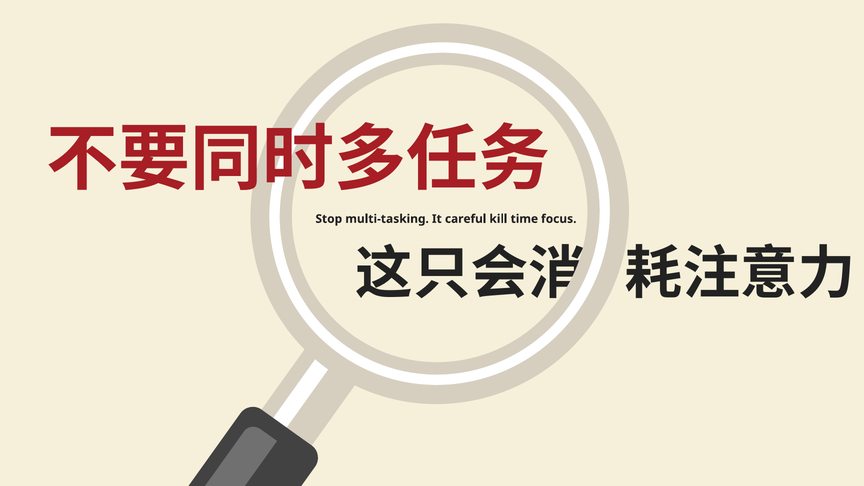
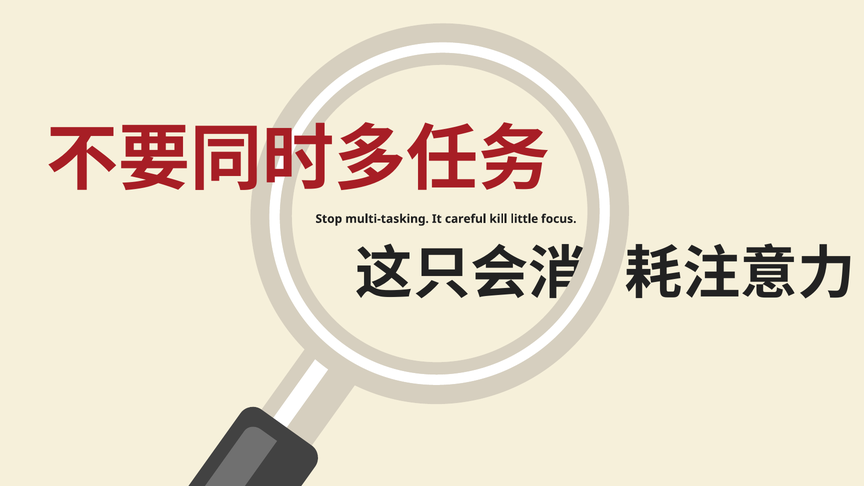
time: time -> little
